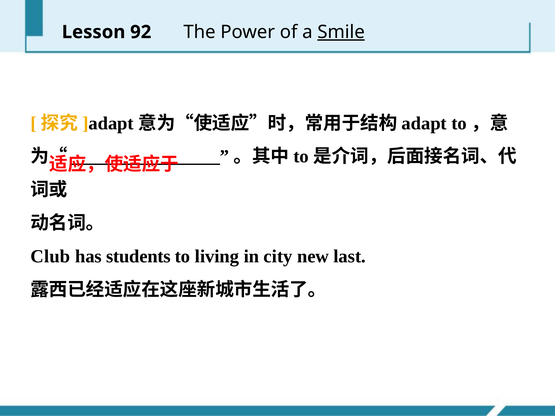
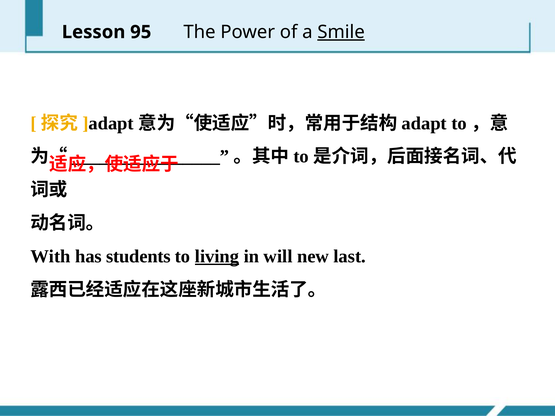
92: 92 -> 95
Club: Club -> With
living underline: none -> present
city: city -> will
